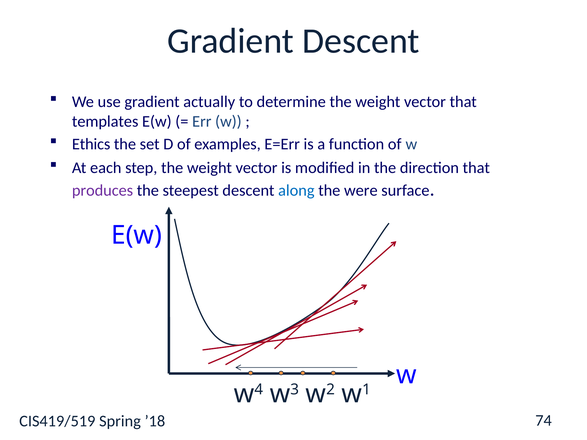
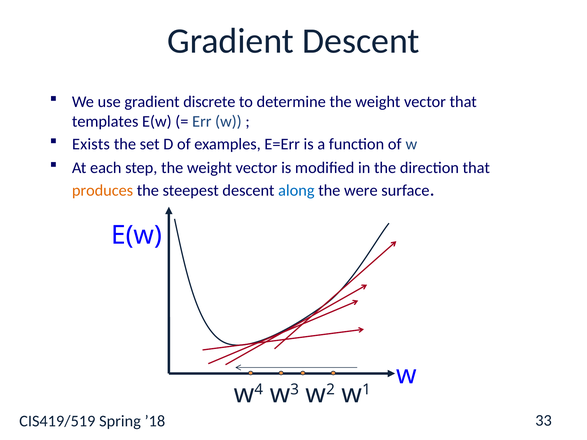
actually: actually -> discrete
Ethics: Ethics -> Exists
produces colour: purple -> orange
74: 74 -> 33
